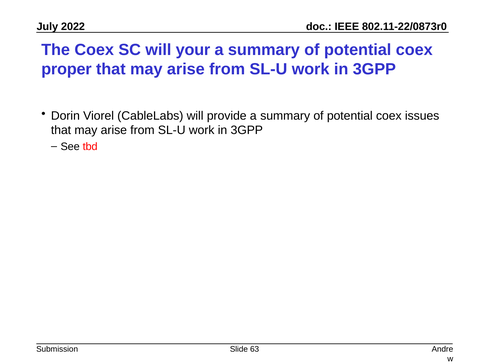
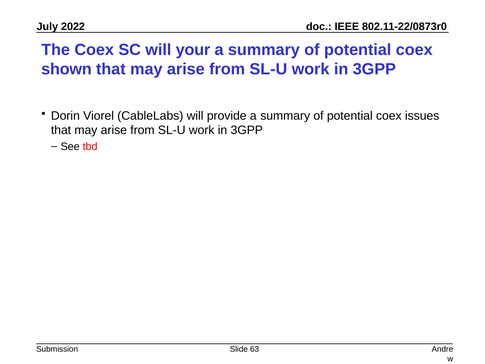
proper: proper -> shown
